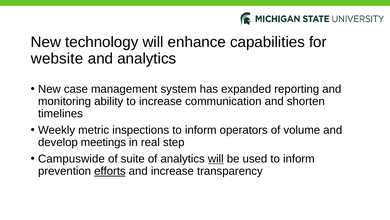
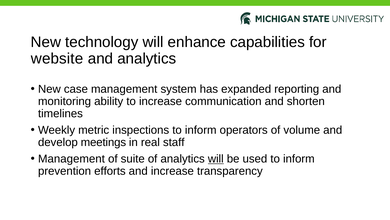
step: step -> staff
Campuswide at (71, 158): Campuswide -> Management
efforts underline: present -> none
